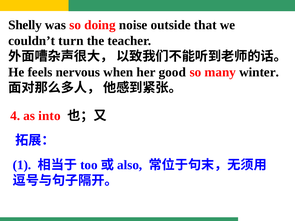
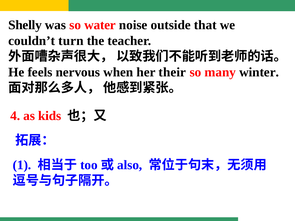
doing: doing -> water
good: good -> their
into: into -> kids
